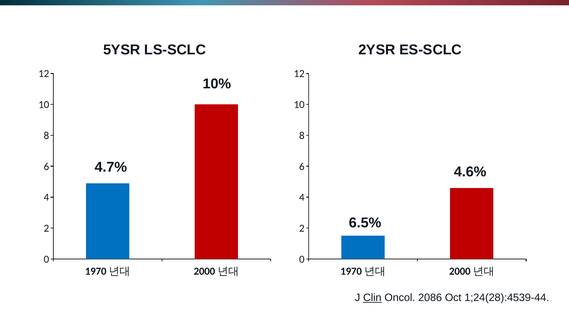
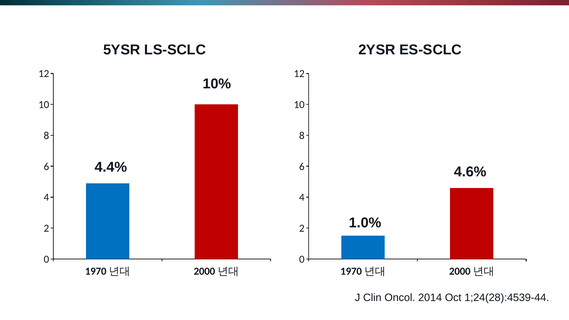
4.7%: 4.7% -> 4.4%
6.5%: 6.5% -> 1.0%
Clin underline: present -> none
2086: 2086 -> 2014
